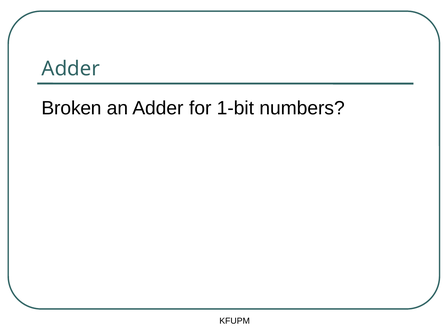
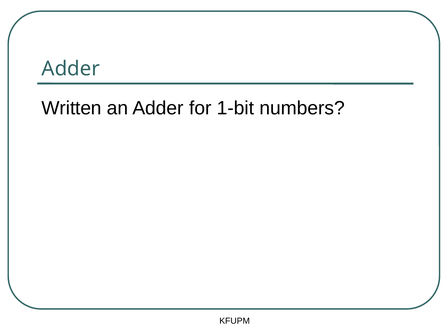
Broken: Broken -> Written
